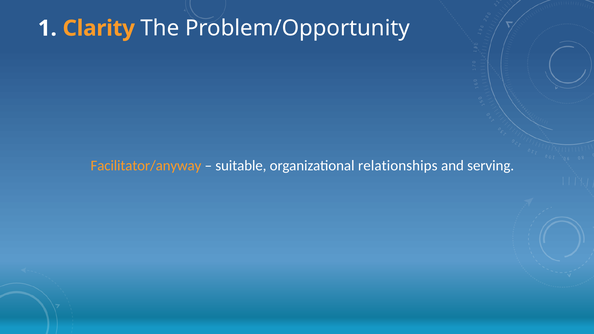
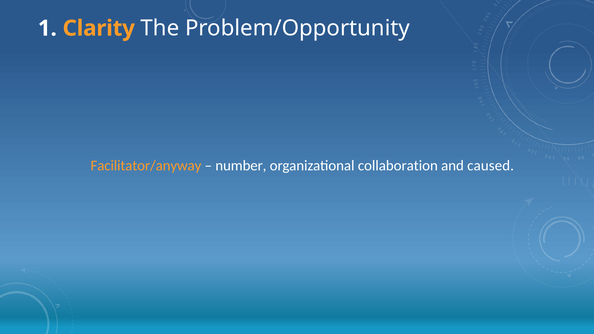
suitable: suitable -> number
relationships: relationships -> collaboration
serving: serving -> caused
